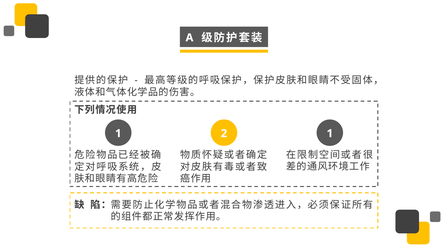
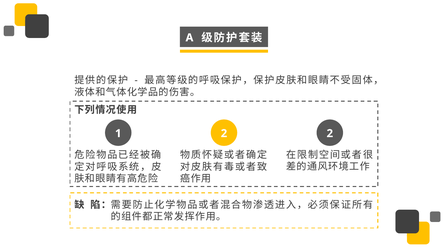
2 1: 1 -> 2
